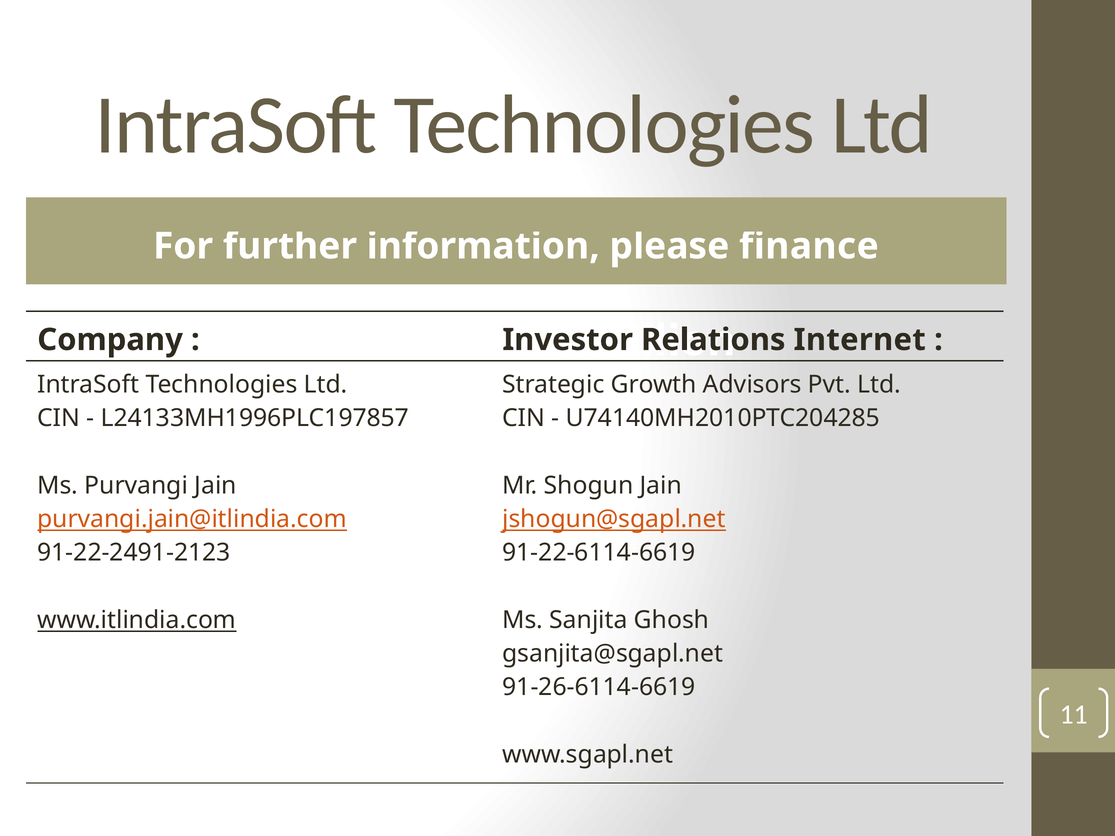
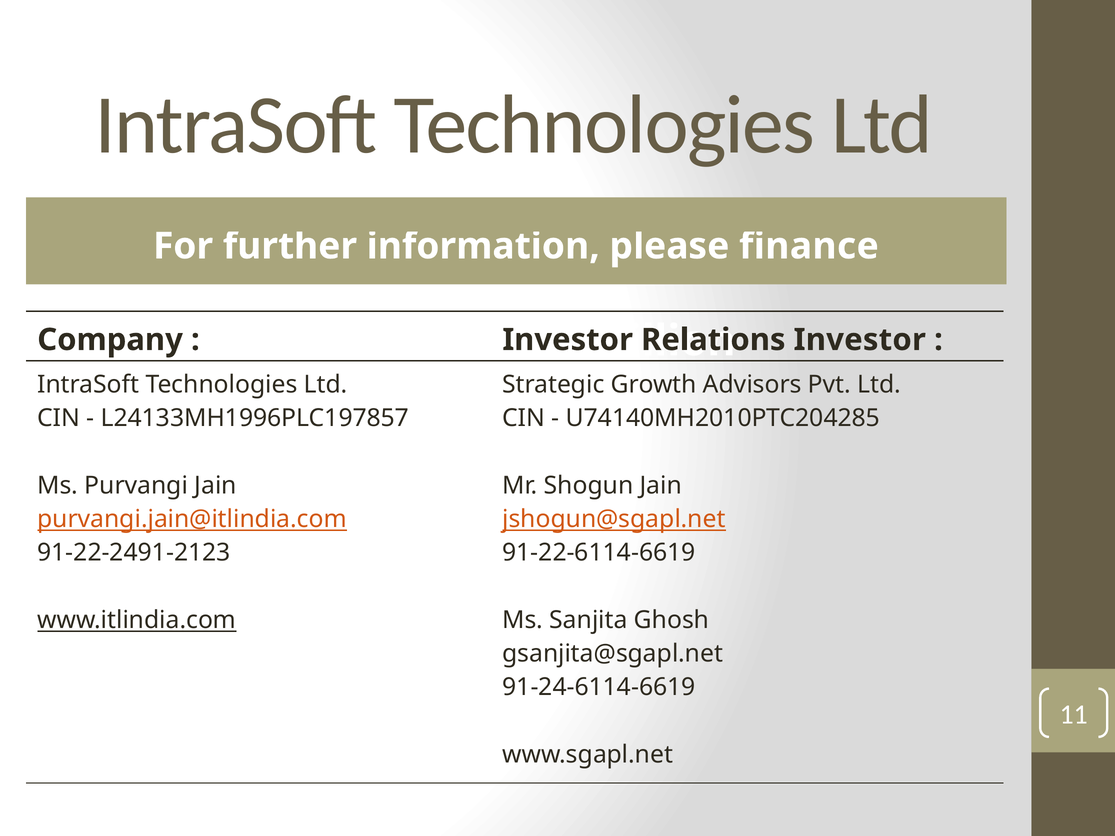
Internet at (860, 340): Internet -> Investor
91-26-6114-6619: 91-26-6114-6619 -> 91-24-6114-6619
